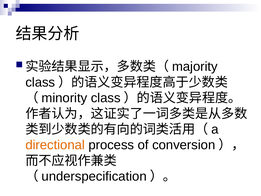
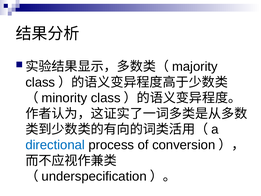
directional colour: orange -> blue
